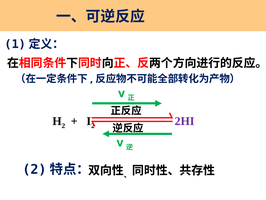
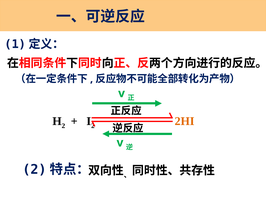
2HI colour: purple -> orange
